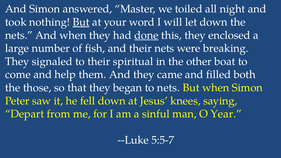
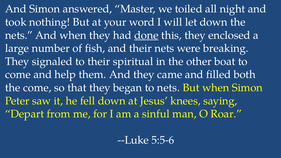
But at (81, 22) underline: present -> none
the those: those -> come
Year: Year -> Roar
5:5-7: 5:5-7 -> 5:5-6
